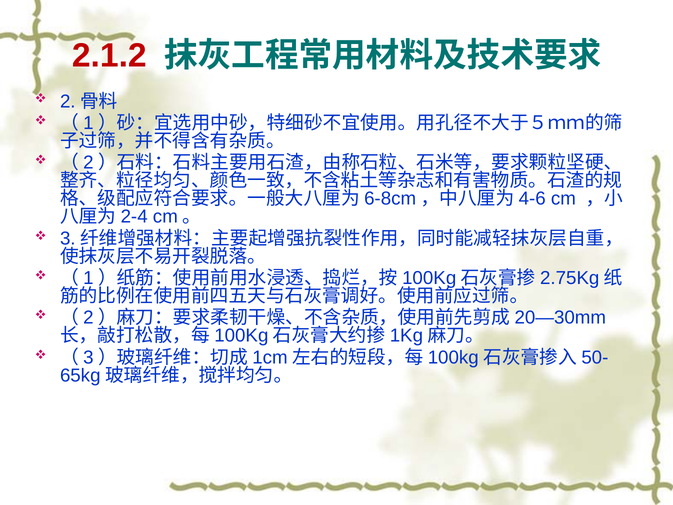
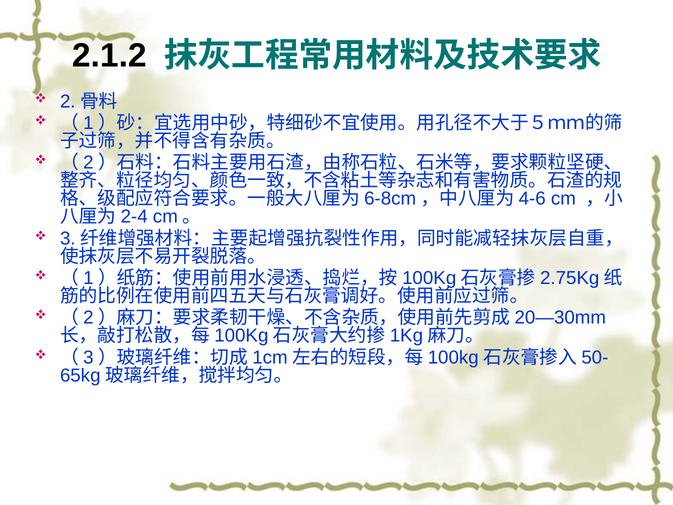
2.1.2 colour: red -> black
